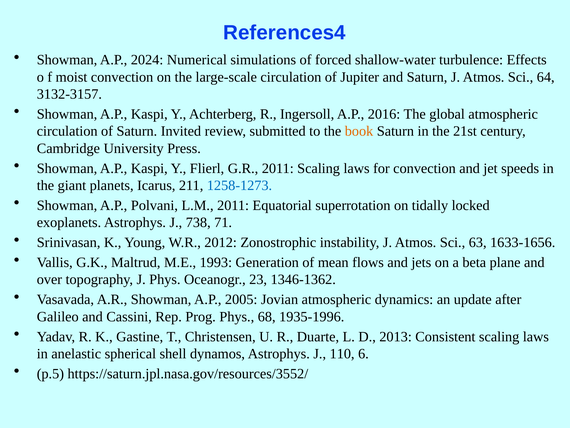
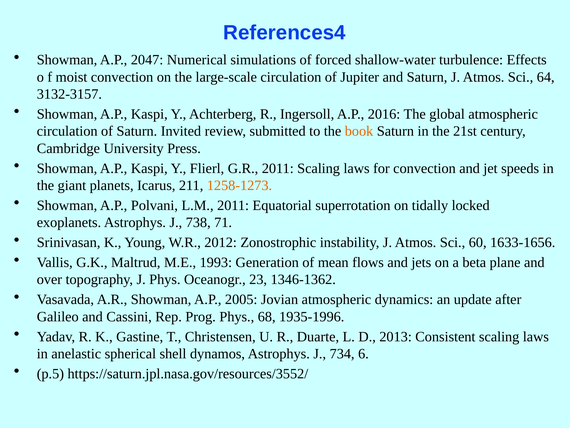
2024: 2024 -> 2047
1258-1273 colour: blue -> orange
63: 63 -> 60
110: 110 -> 734
